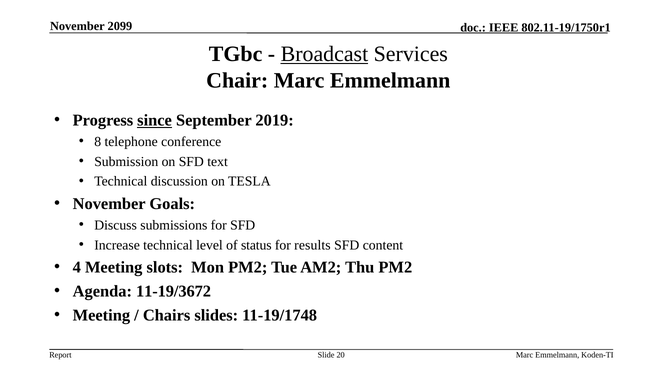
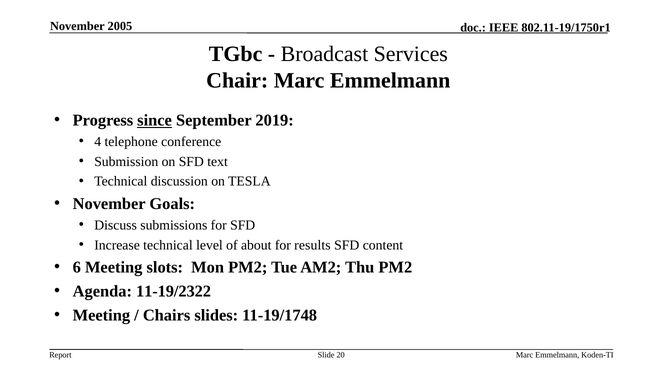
2099: 2099 -> 2005
Broadcast underline: present -> none
8: 8 -> 4
status: status -> about
4: 4 -> 6
11-19/3672: 11-19/3672 -> 11-19/2322
